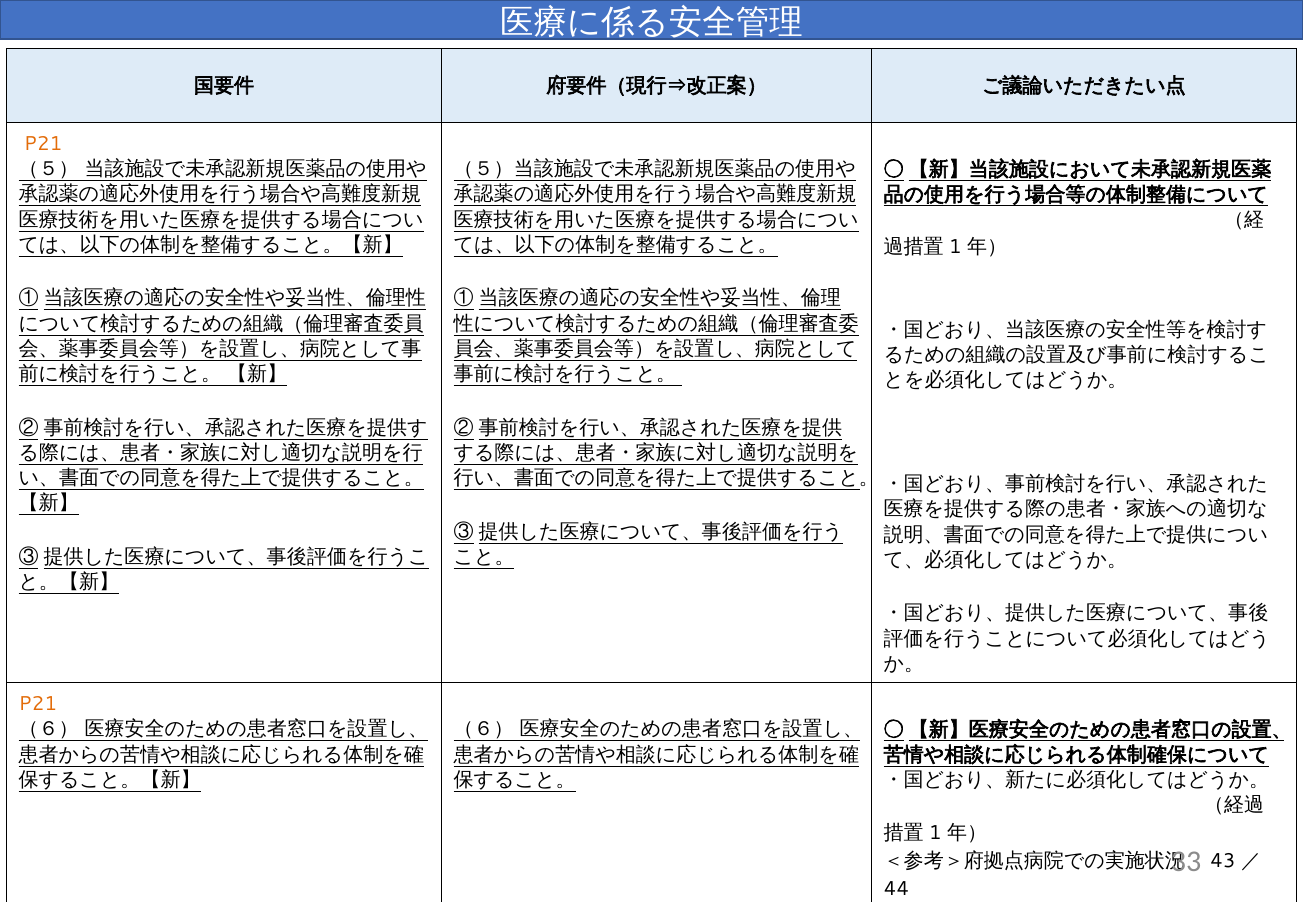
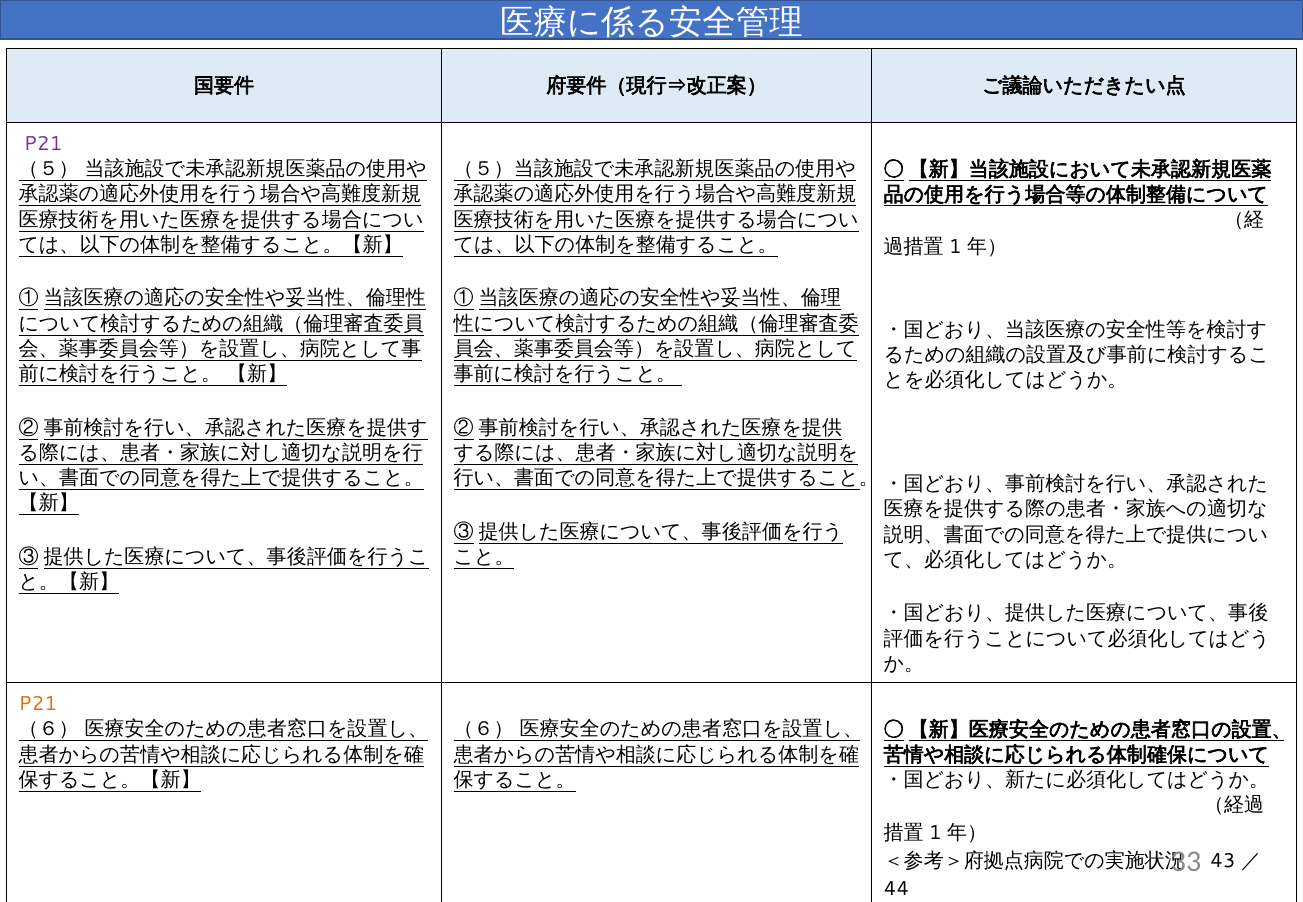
P21 at (43, 143) colour: orange -> purple
